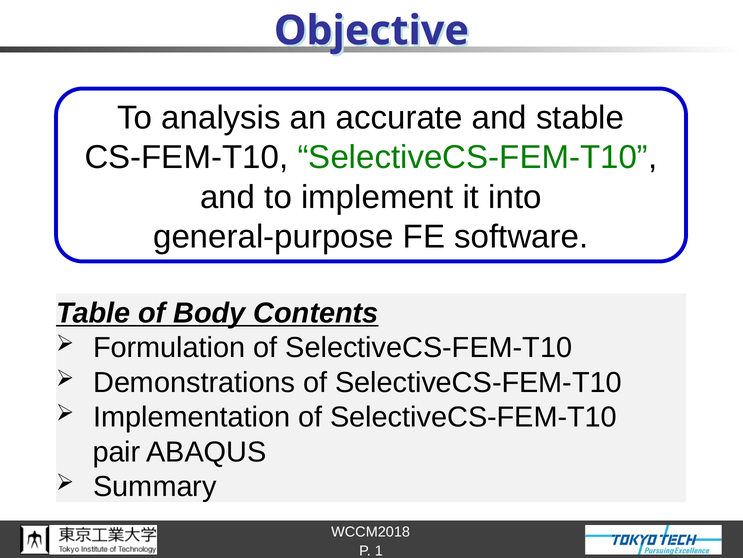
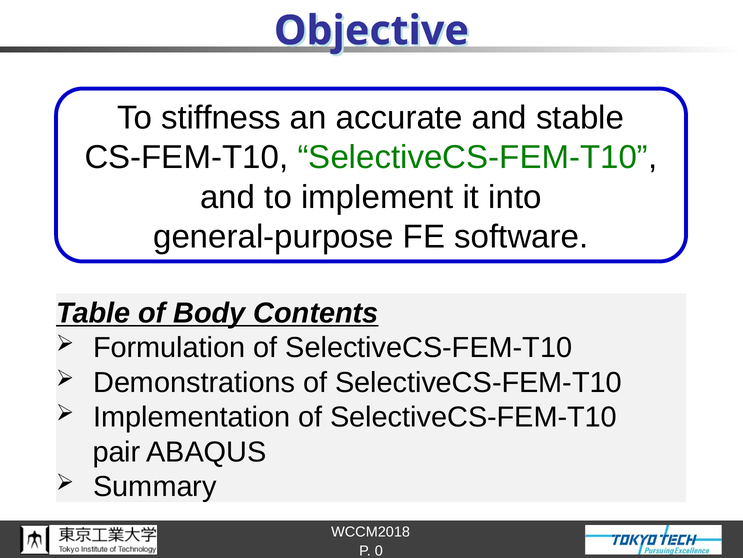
analysis: analysis -> stiffness
1: 1 -> 0
